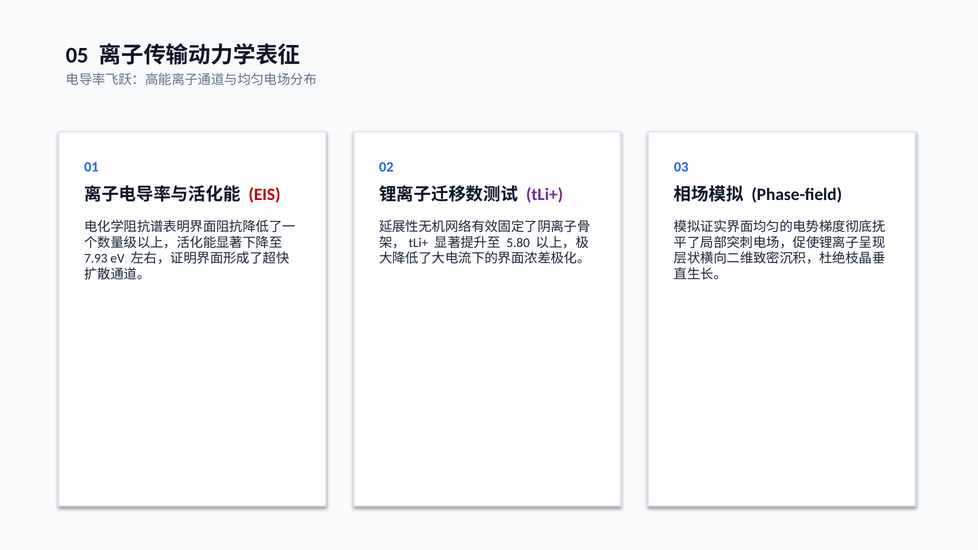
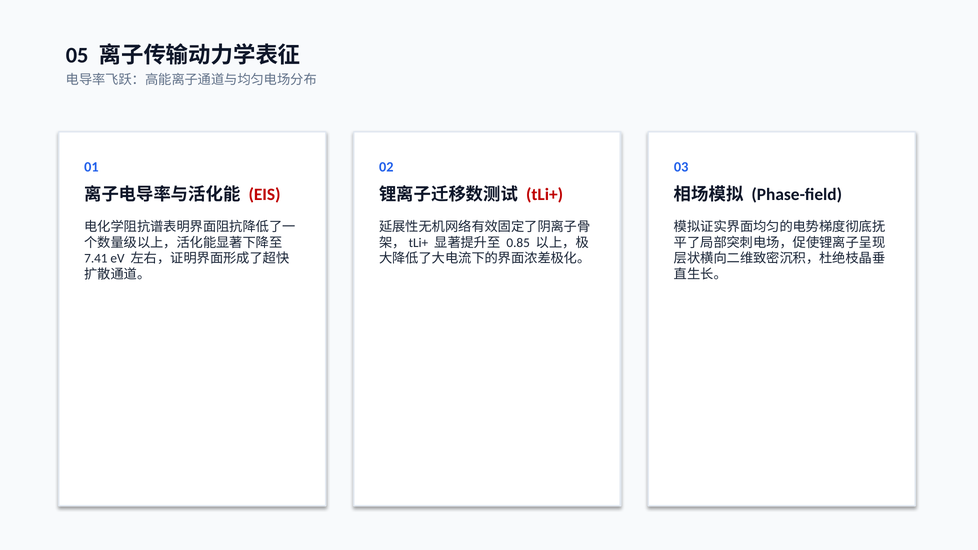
tLi+ colour: purple -> red
5.80: 5.80 -> 0.85
7.93: 7.93 -> 7.41
